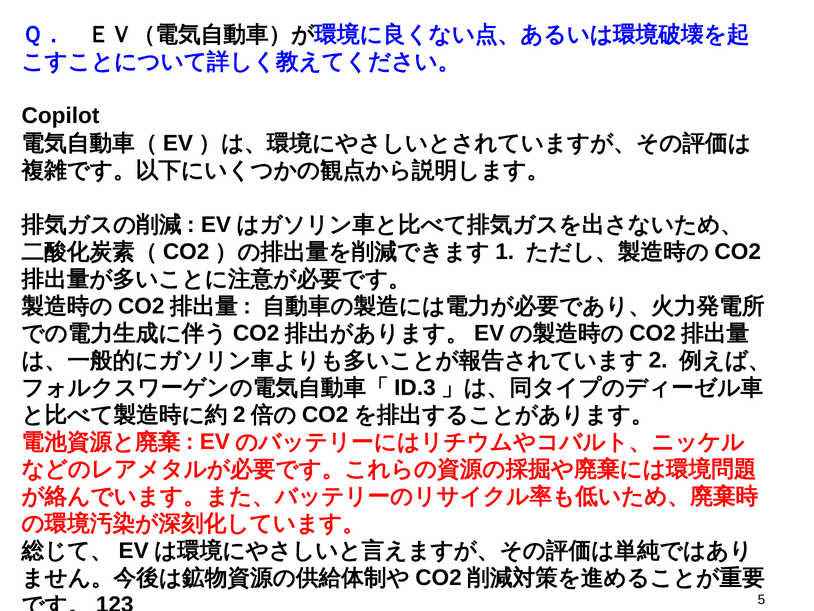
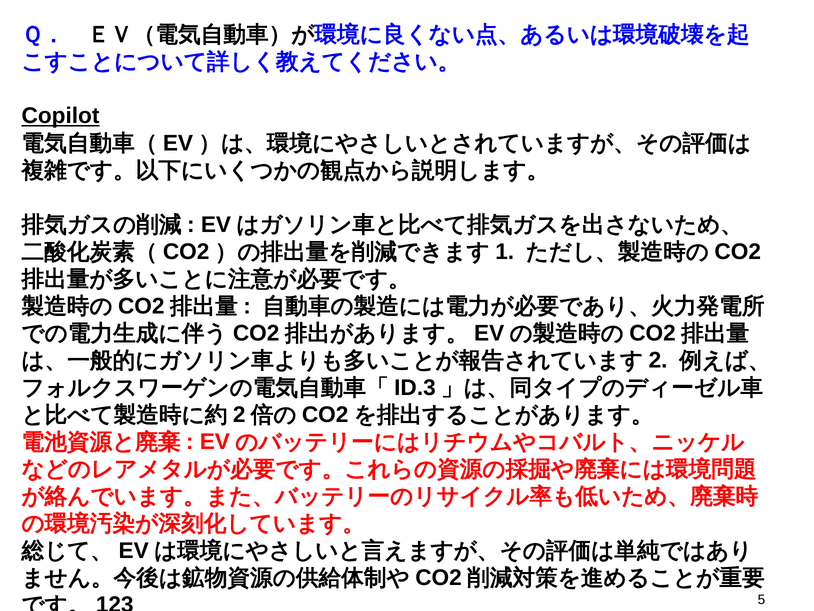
Copilot underline: none -> present
